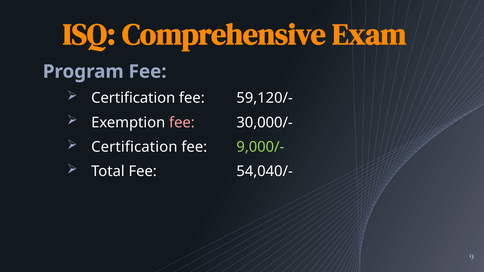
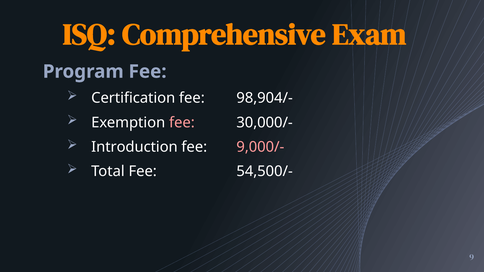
59,120/-: 59,120/- -> 98,904/-
Certification at (134, 147): Certification -> Introduction
9,000/- colour: light green -> pink
54,040/-: 54,040/- -> 54,500/-
